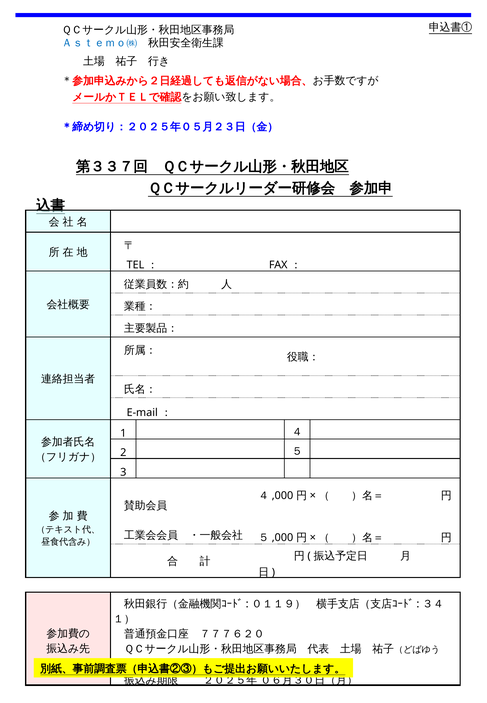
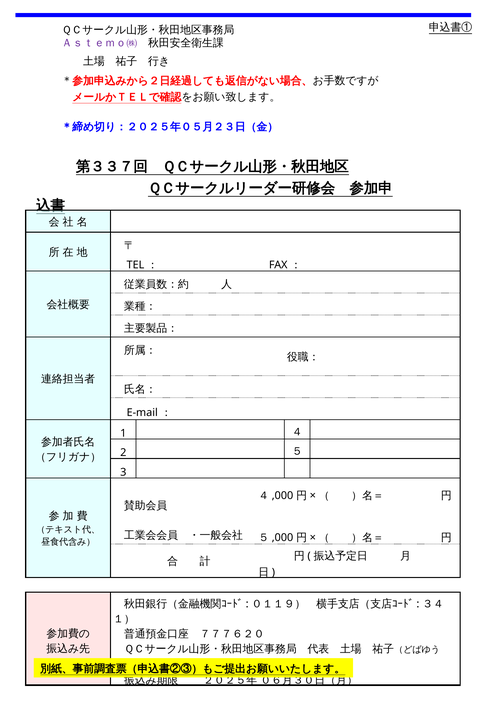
Ａｓｔｅｍｏ㈱ colour: blue -> purple
